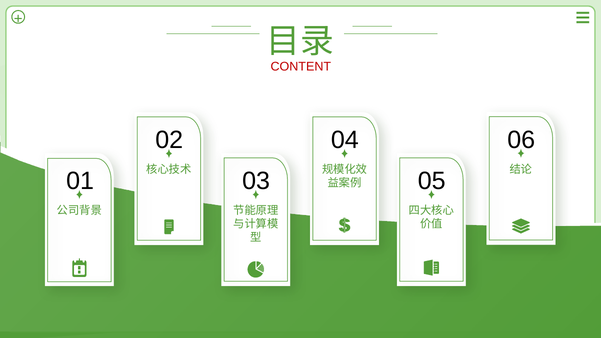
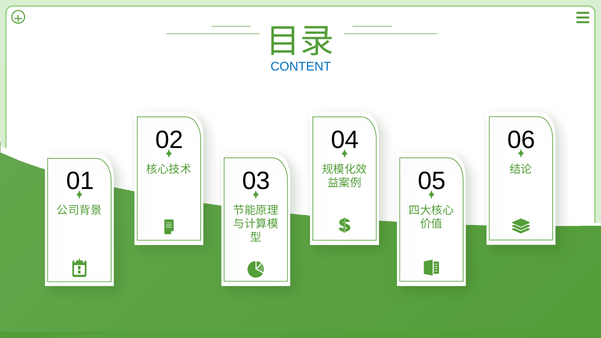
CONTENT colour: red -> blue
